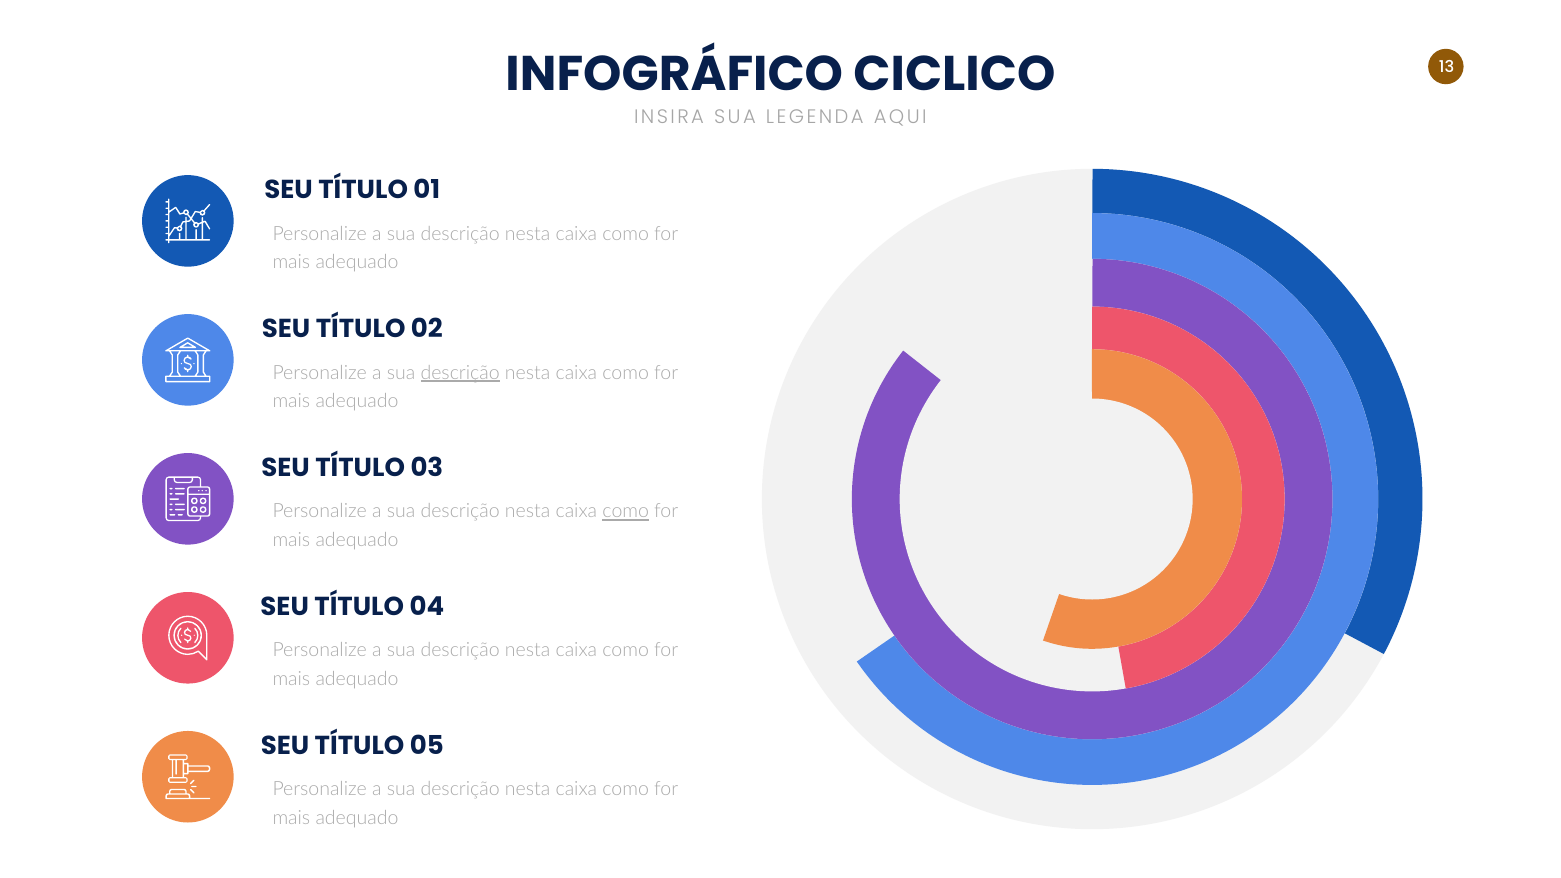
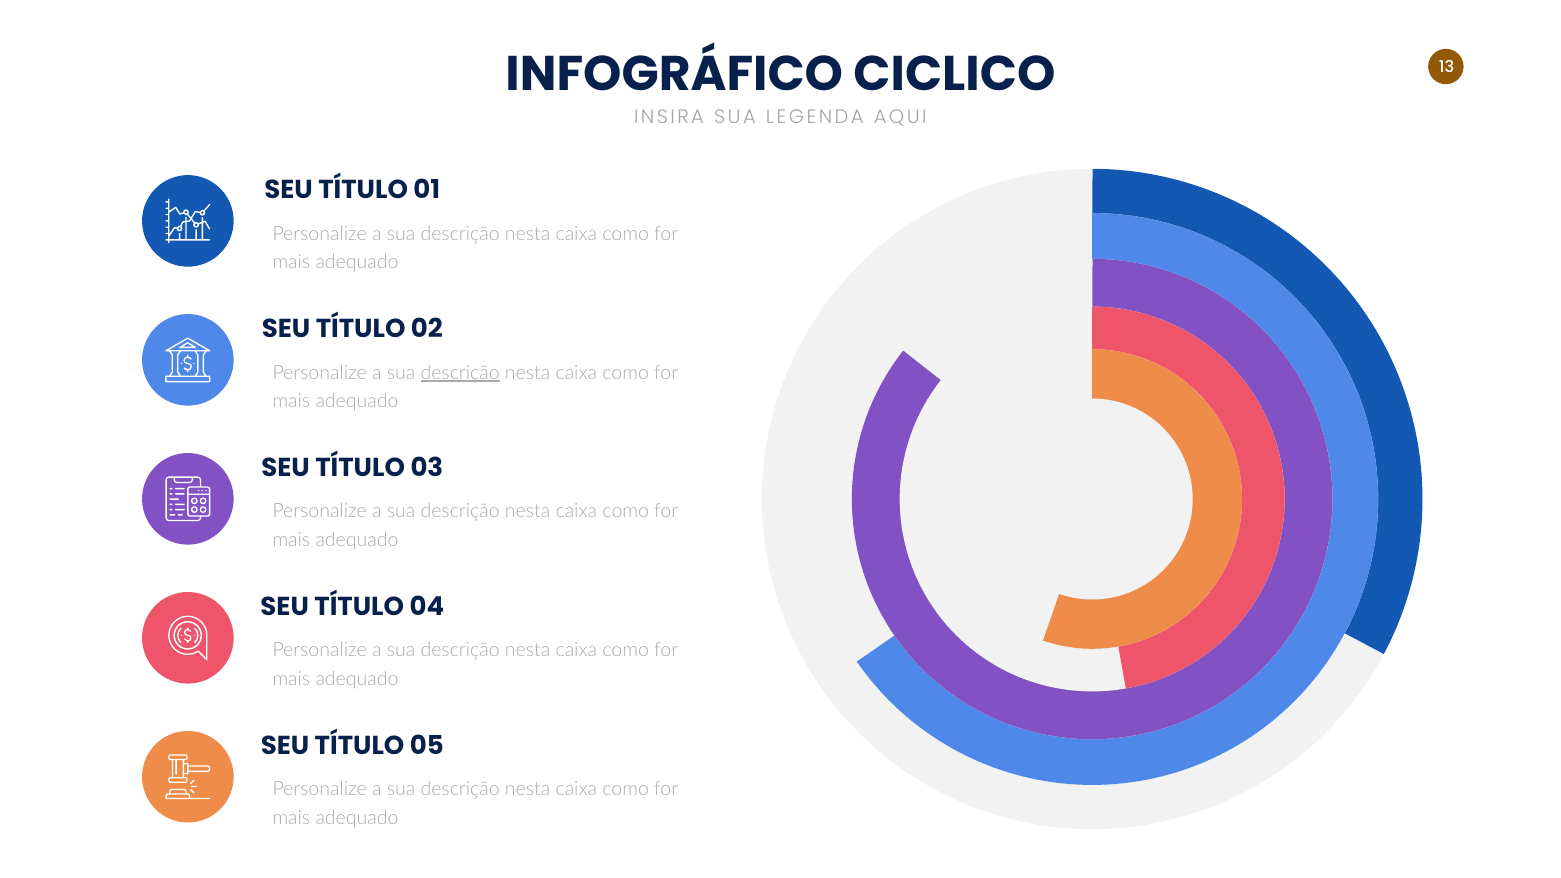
como at (626, 512) underline: present -> none
